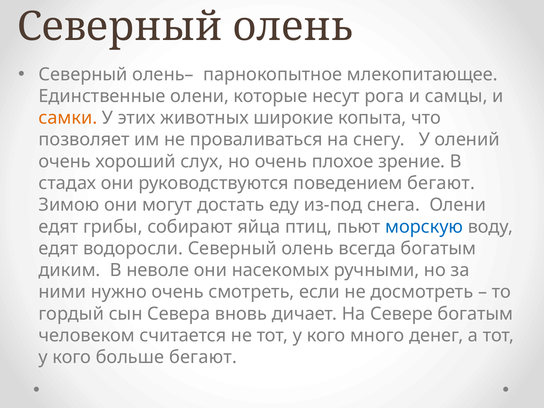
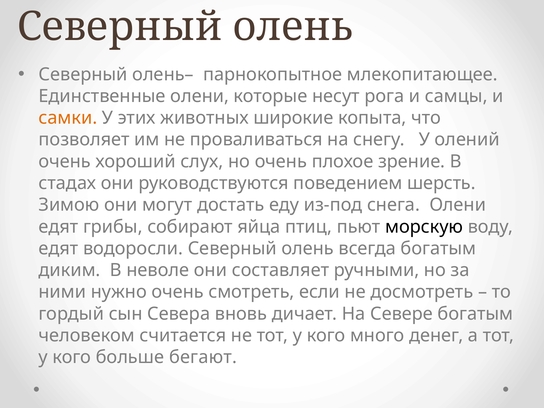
поведением бегают: бегают -> шерсть
морскую colour: blue -> black
насекомых: насекомых -> составляет
